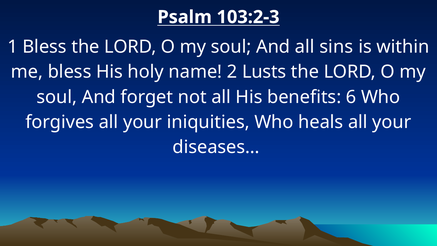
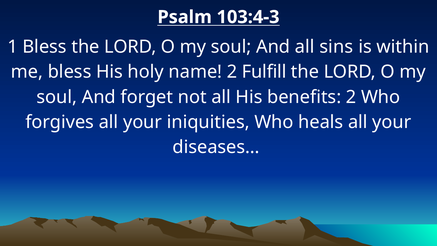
103:2-3: 103:2-3 -> 103:4-3
Lusts: Lusts -> Fulfill
benefits 6: 6 -> 2
